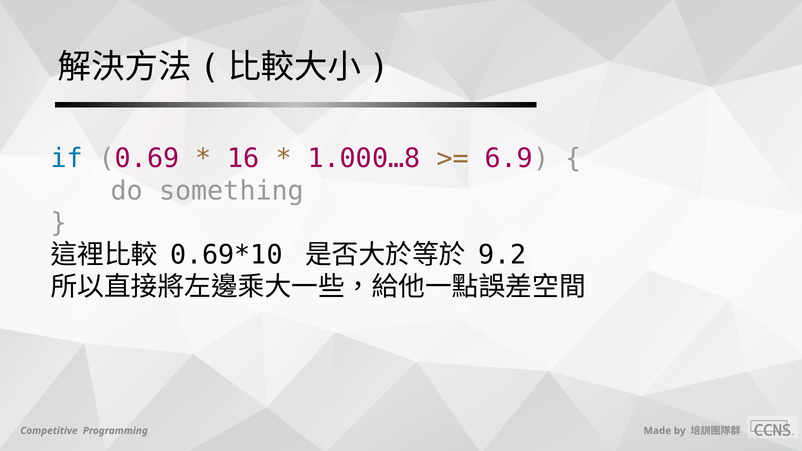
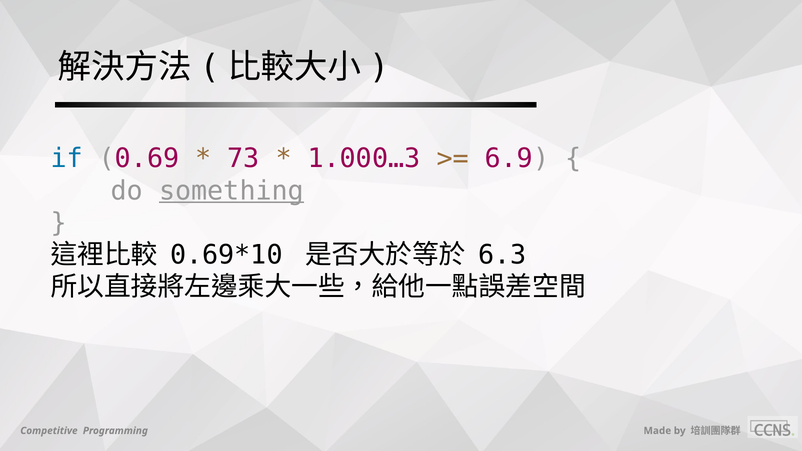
16: 16 -> 73
1.000…8: 1.000…8 -> 1.000…3
something underline: none -> present
9.2: 9.2 -> 6.3
